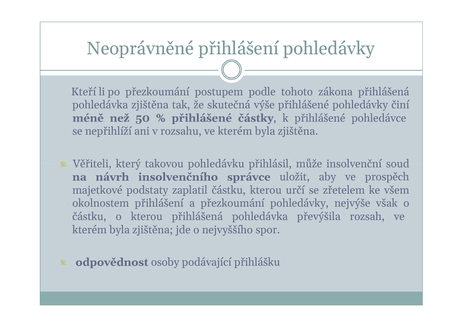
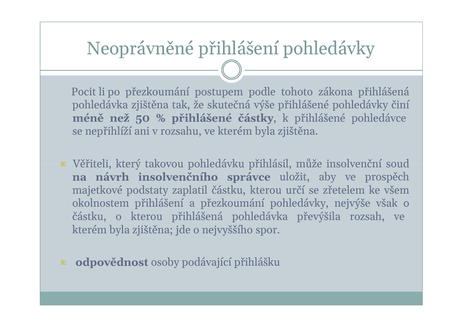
Kteří: Kteří -> Pocit
